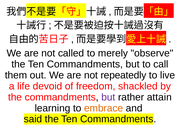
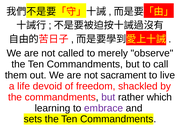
repeatedly: repeatedly -> sacrament
attain: attain -> which
embrace colour: orange -> purple
said: said -> sets
